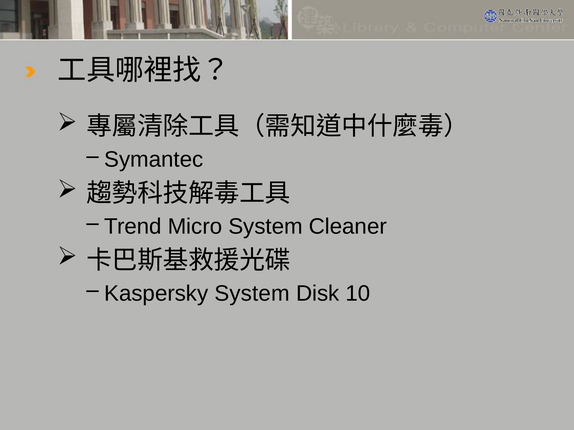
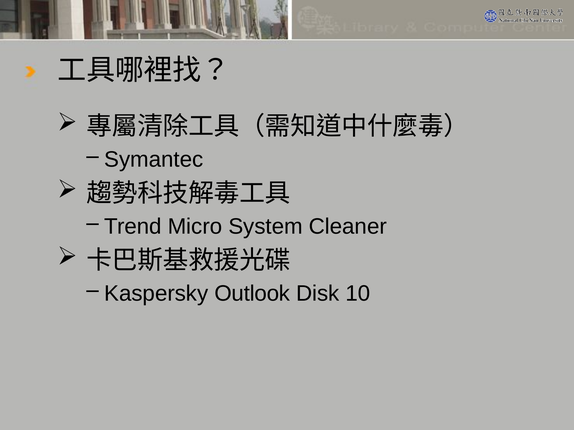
Kaspersky System: System -> Outlook
